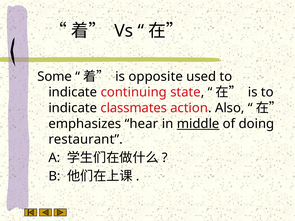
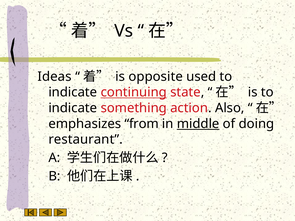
Some: Some -> Ideas
continuing underline: none -> present
classmates: classmates -> something
hear: hear -> from
